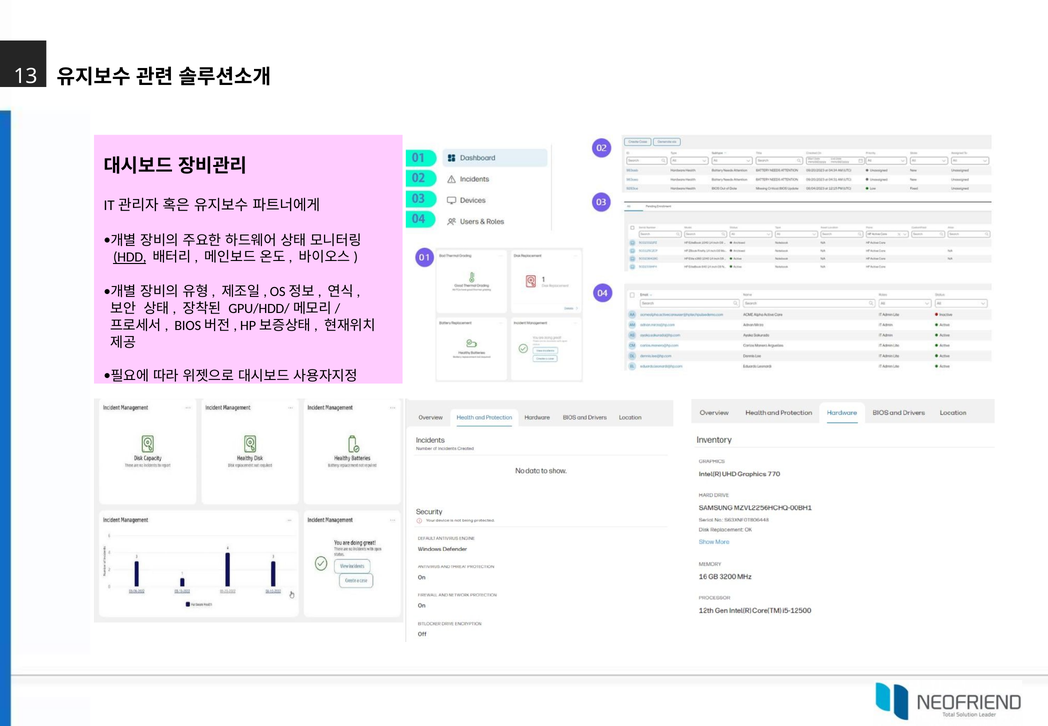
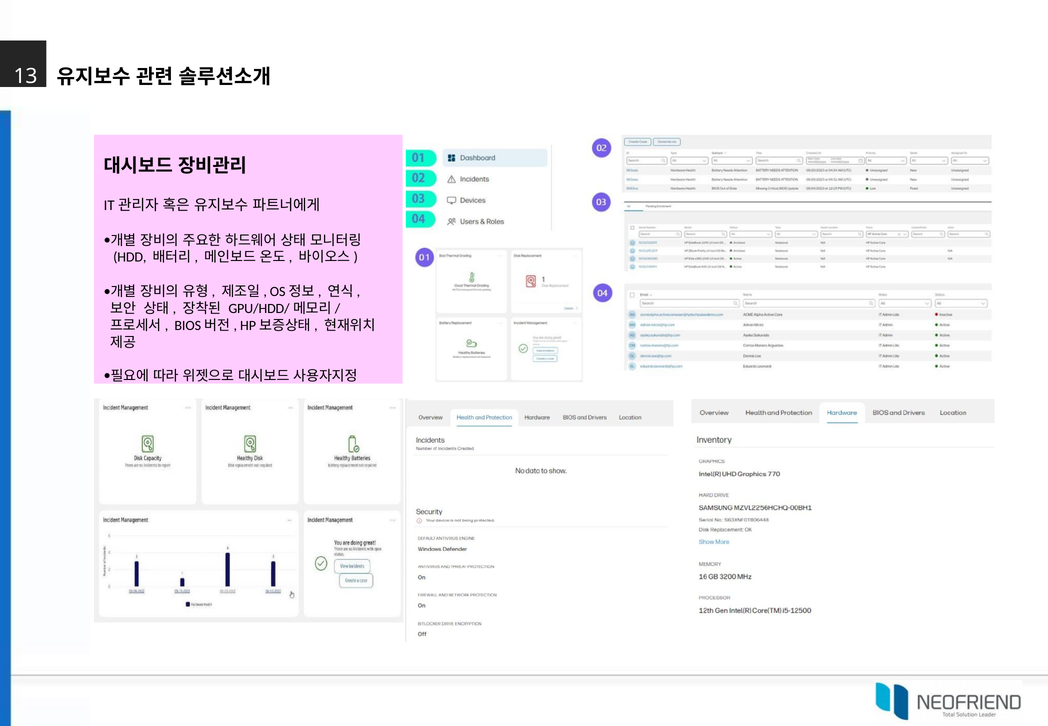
HDD underline: present -> none
